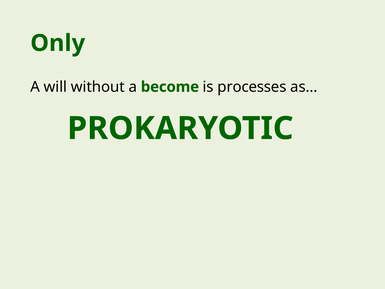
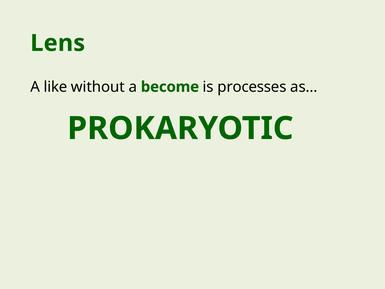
Only: Only -> Lens
will: will -> like
